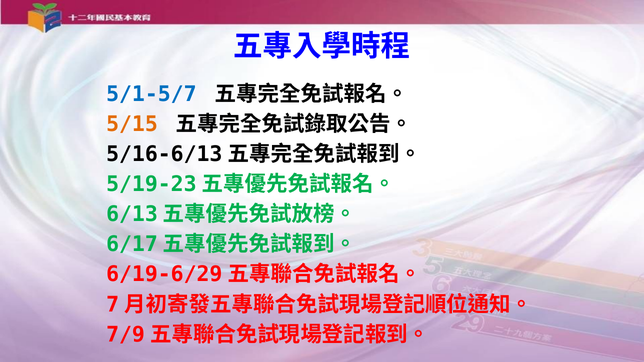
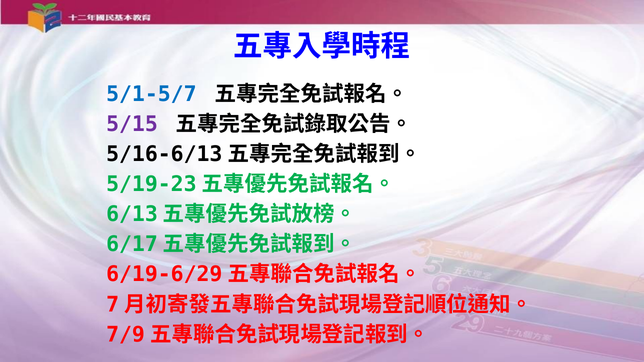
5/15 colour: orange -> purple
